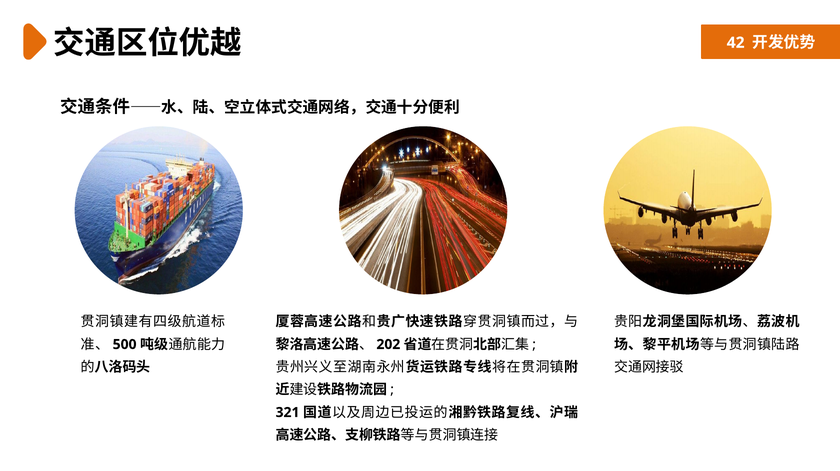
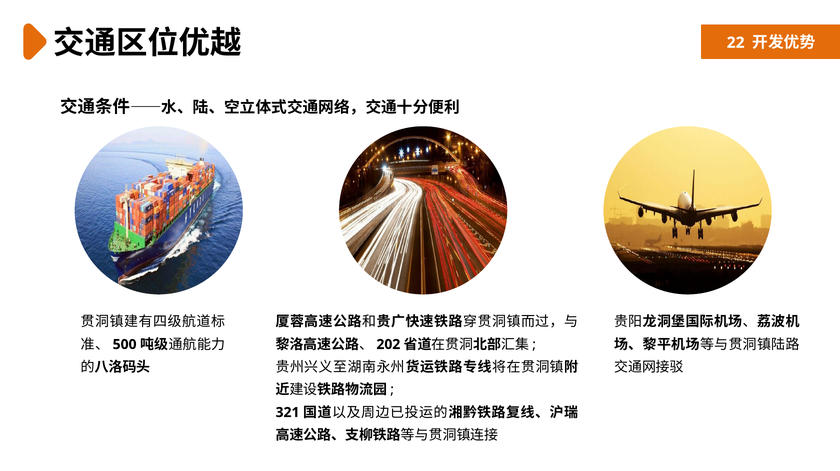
42: 42 -> 22
